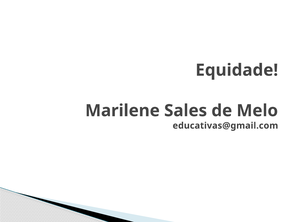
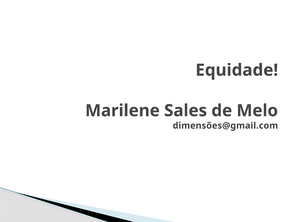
educativas@gmail.com: educativas@gmail.com -> dimensões@gmail.com
